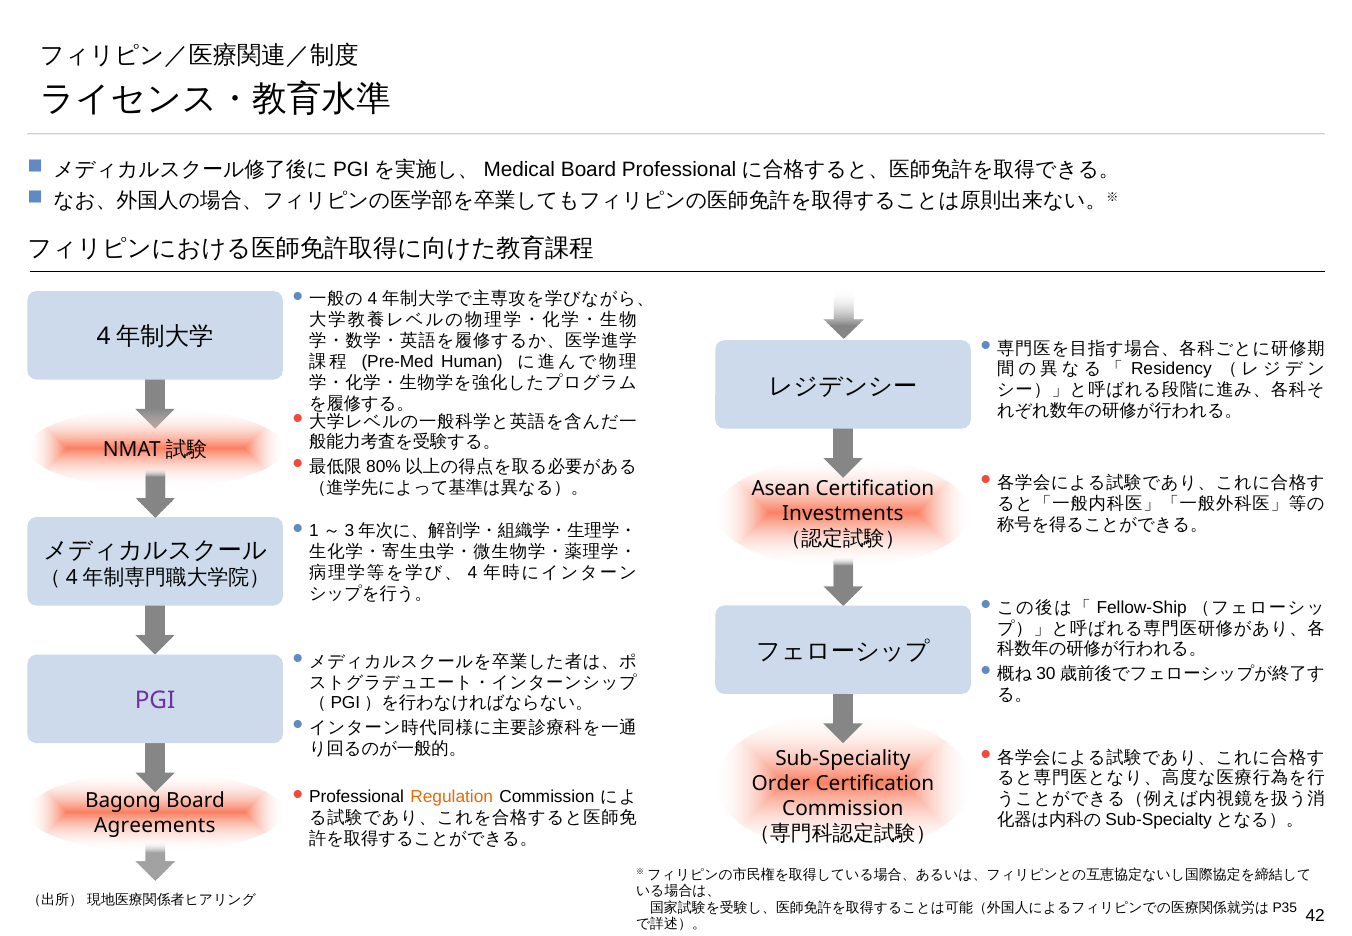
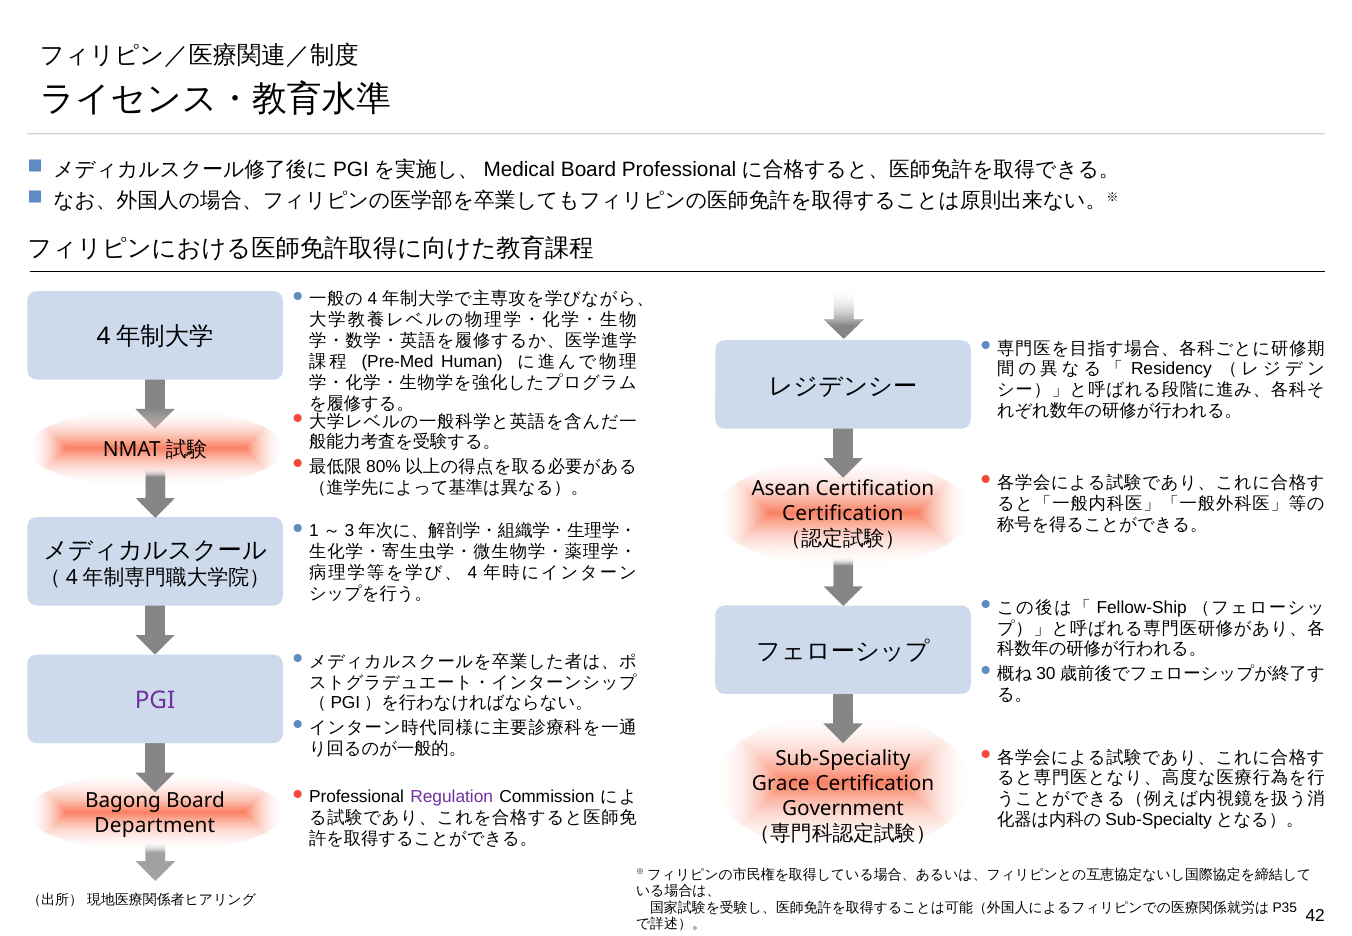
Investments at (843, 514): Investments -> Certification
Order: Order -> Grace
Regulation colour: orange -> purple
Commission at (843, 809): Commission -> Government
Agreements: Agreements -> Department
